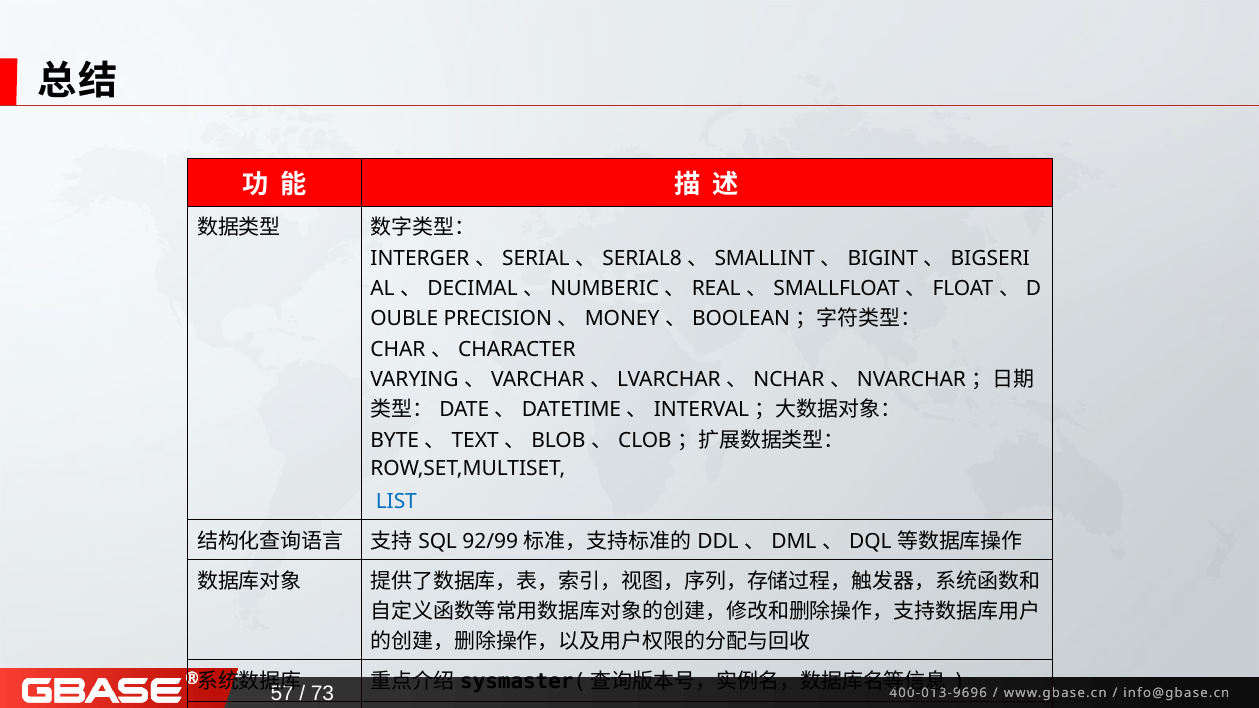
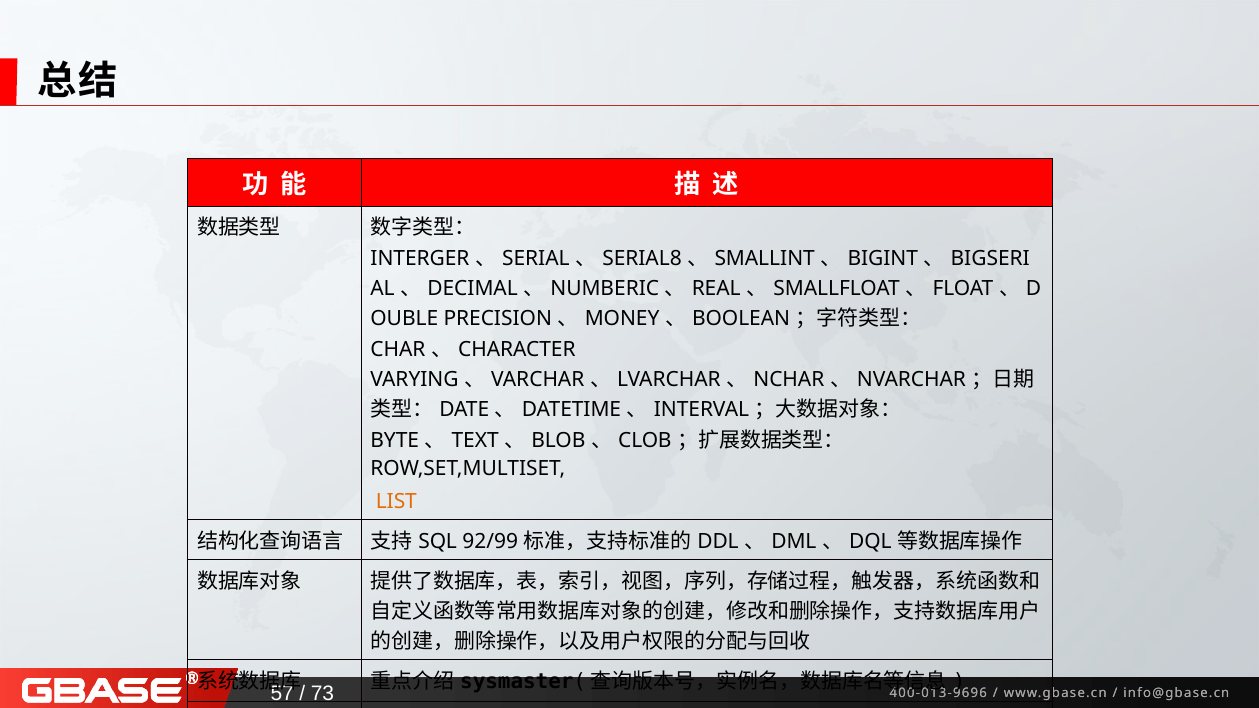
LIST colour: blue -> orange
